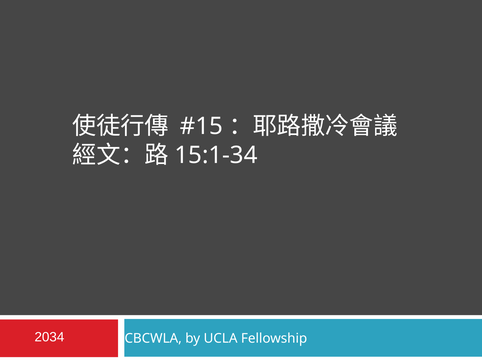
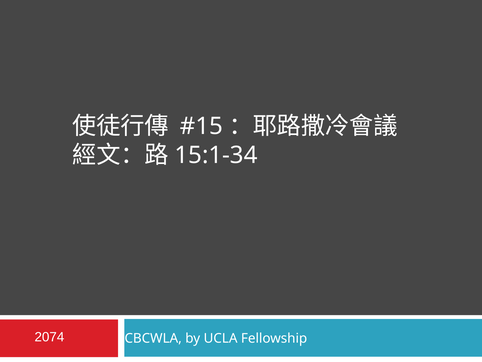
2034: 2034 -> 2074
